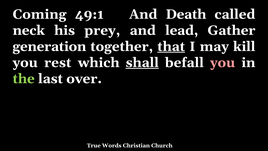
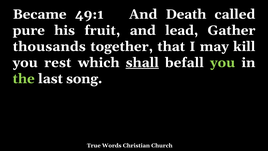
Coming: Coming -> Became
neck: neck -> pure
prey: prey -> fruit
generation: generation -> thousands
that underline: present -> none
you at (223, 63) colour: pink -> light green
over: over -> song
